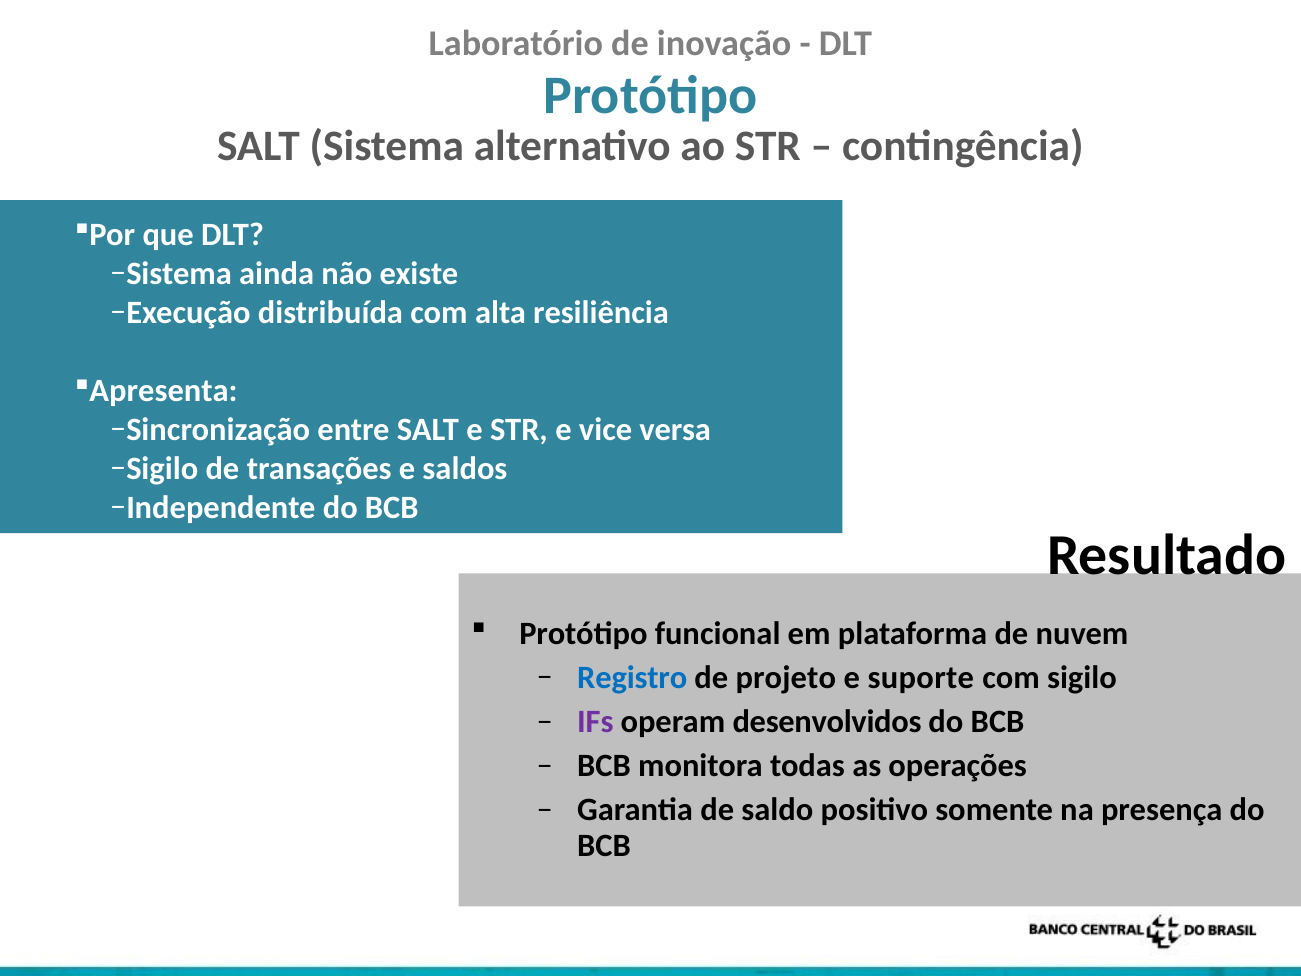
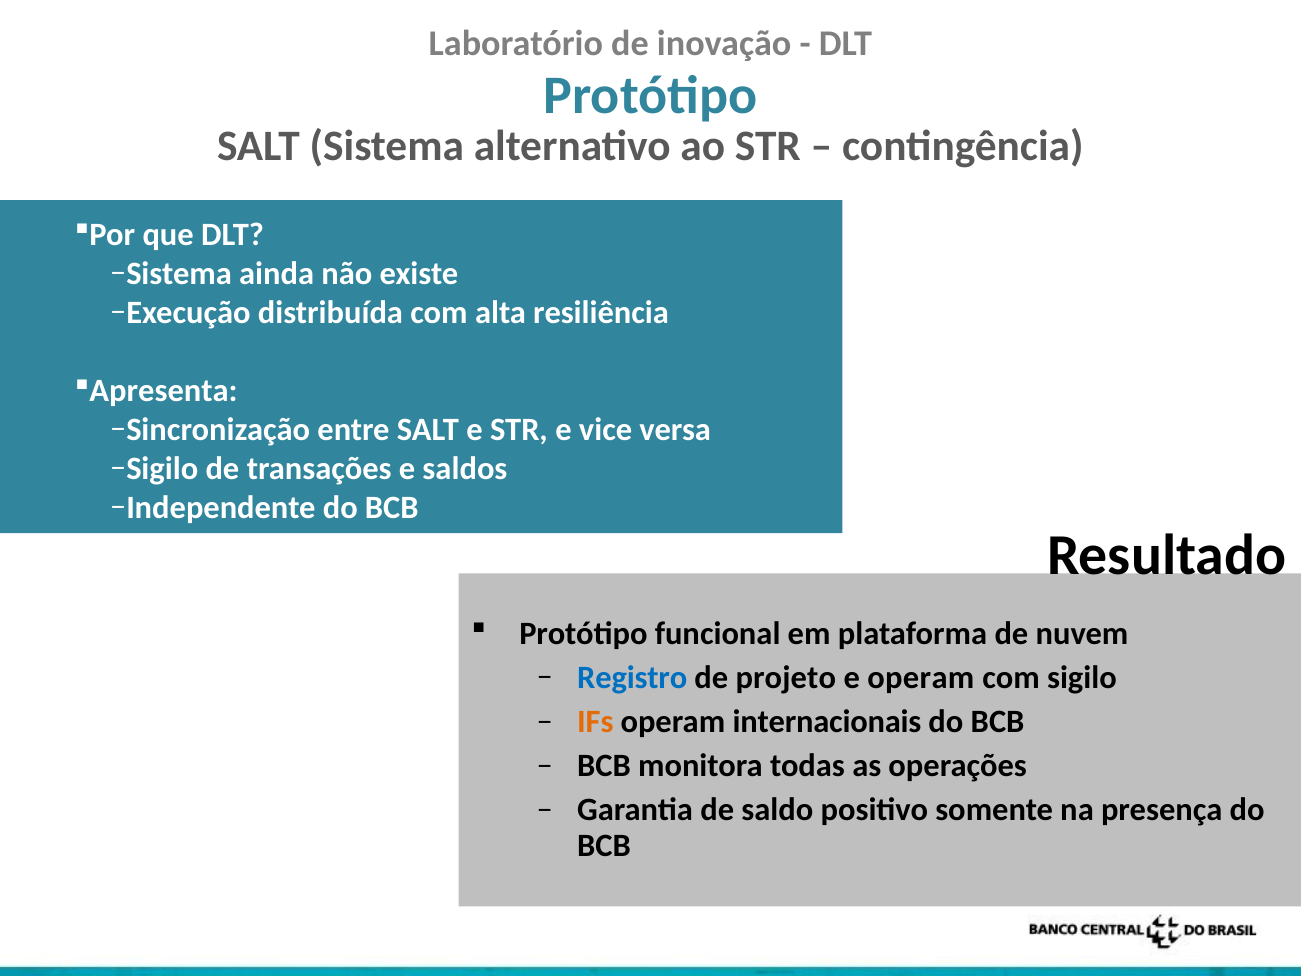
e suporte: suporte -> operam
IFs colour: purple -> orange
desenvolvidos: desenvolvidos -> internacionais
